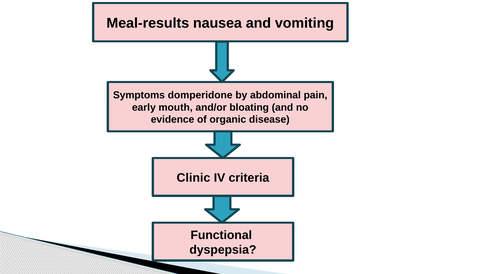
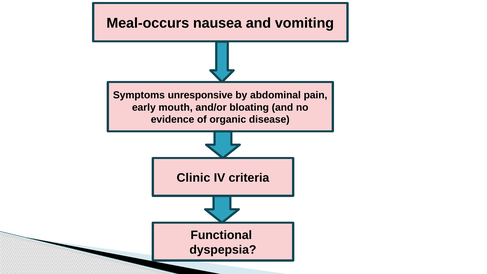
Meal-results: Meal-results -> Meal-occurs
domperidone: domperidone -> unresponsive
